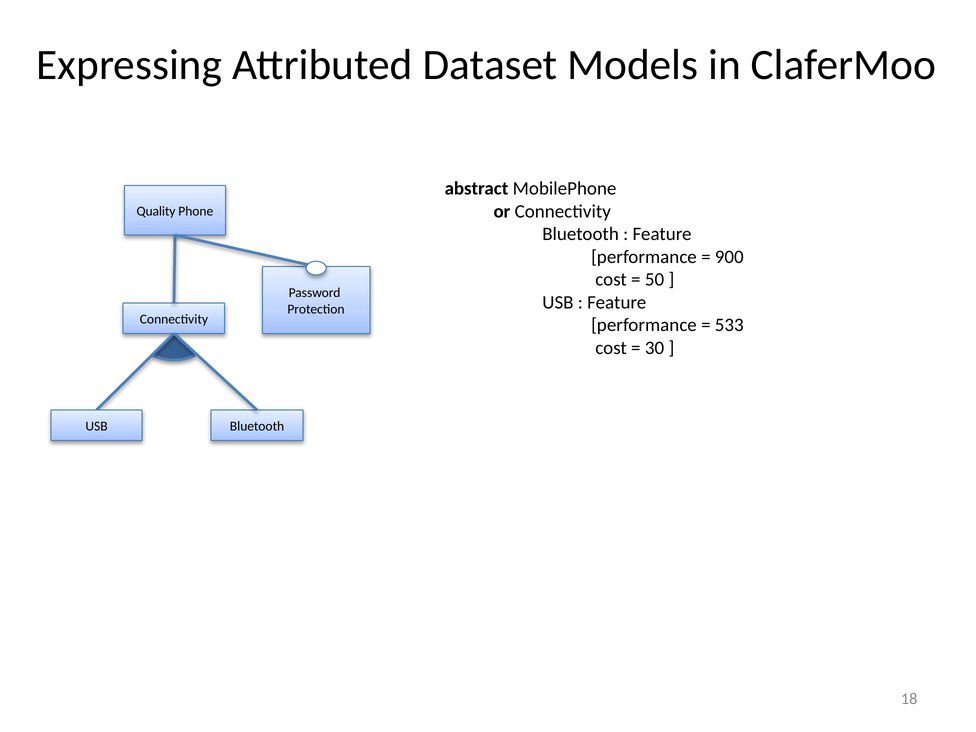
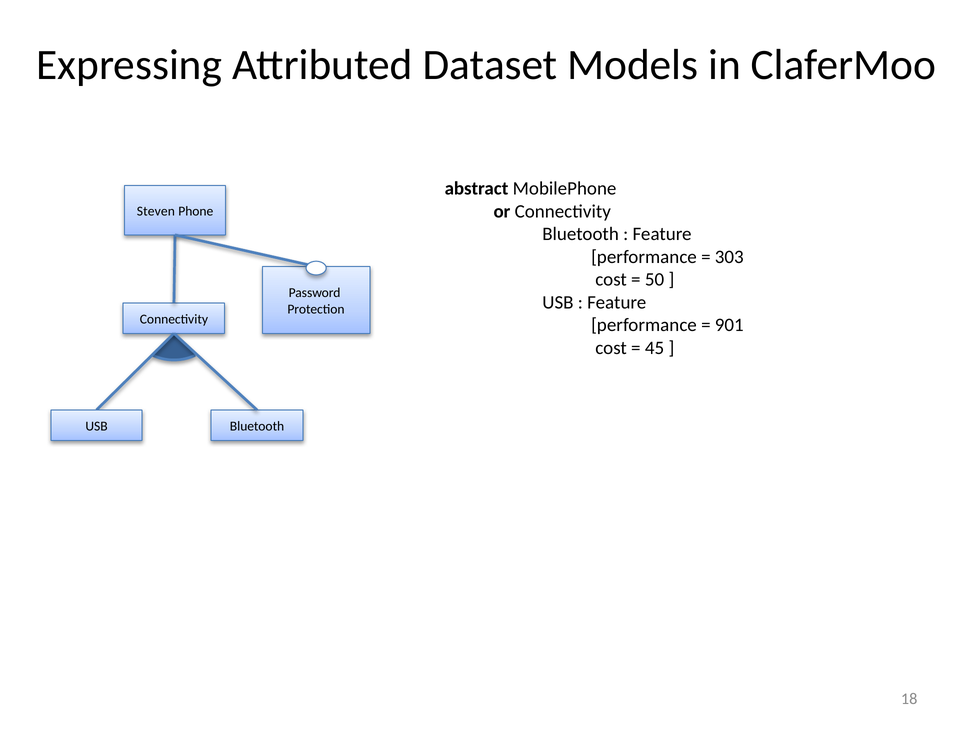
Quality: Quality -> Steven
900: 900 -> 303
533: 533 -> 901
30: 30 -> 45
